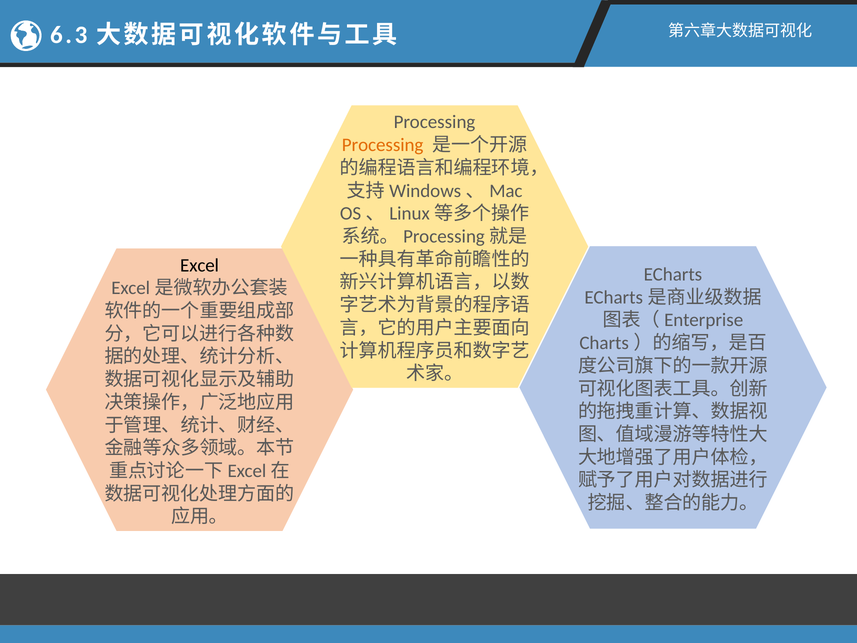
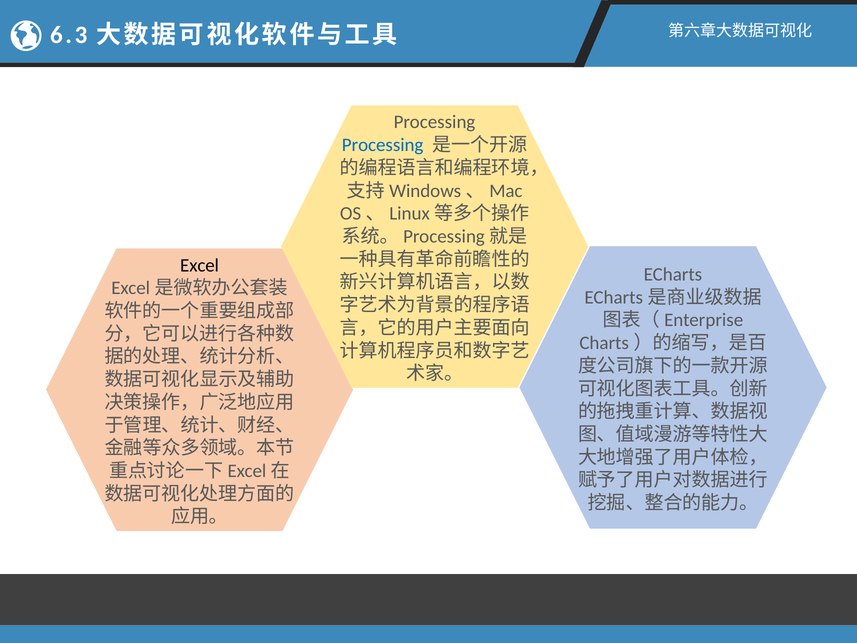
Processing at (383, 145) colour: orange -> blue
